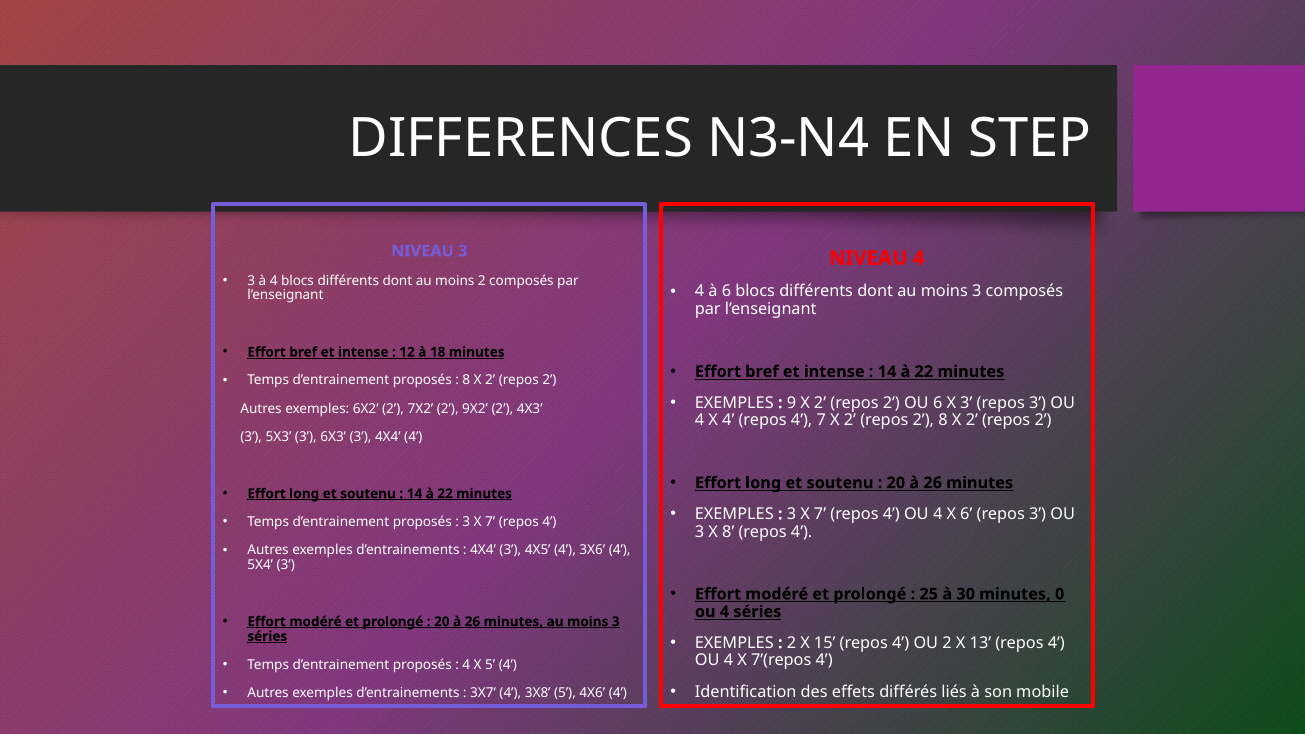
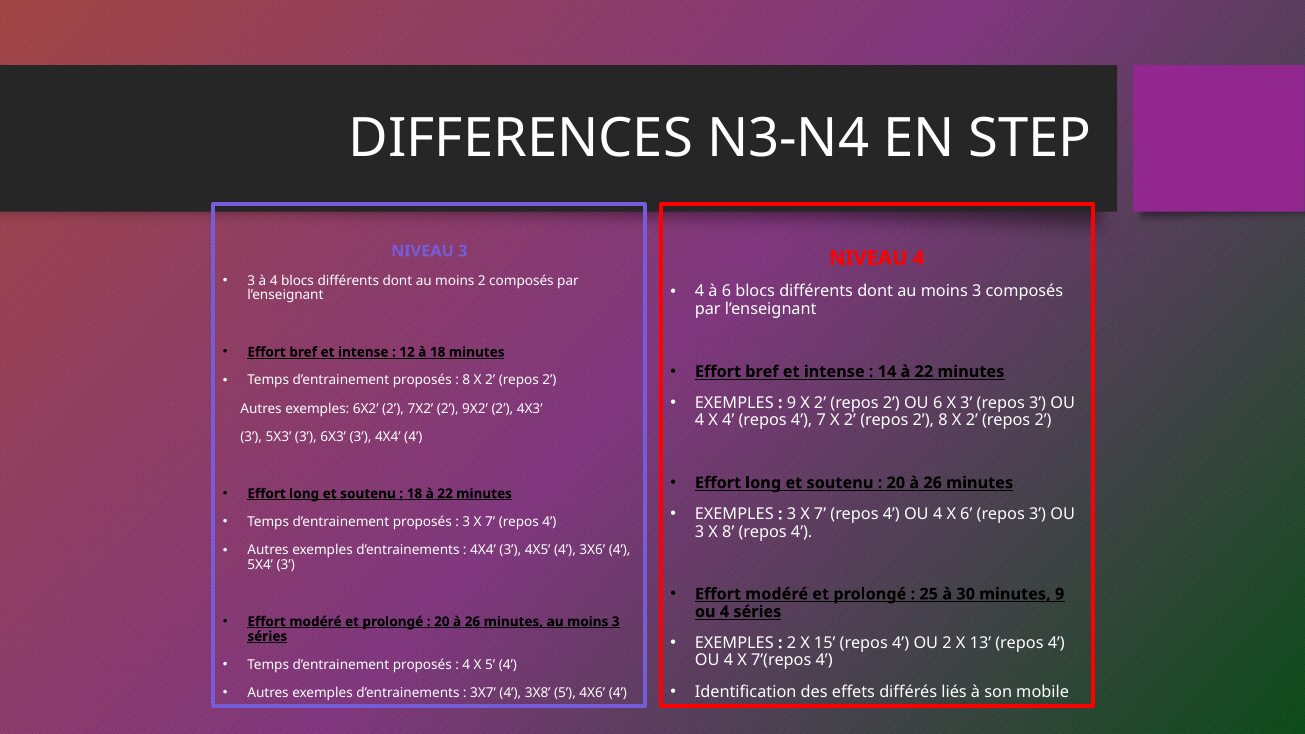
14 at (414, 494): 14 -> 18
minutes 0: 0 -> 9
